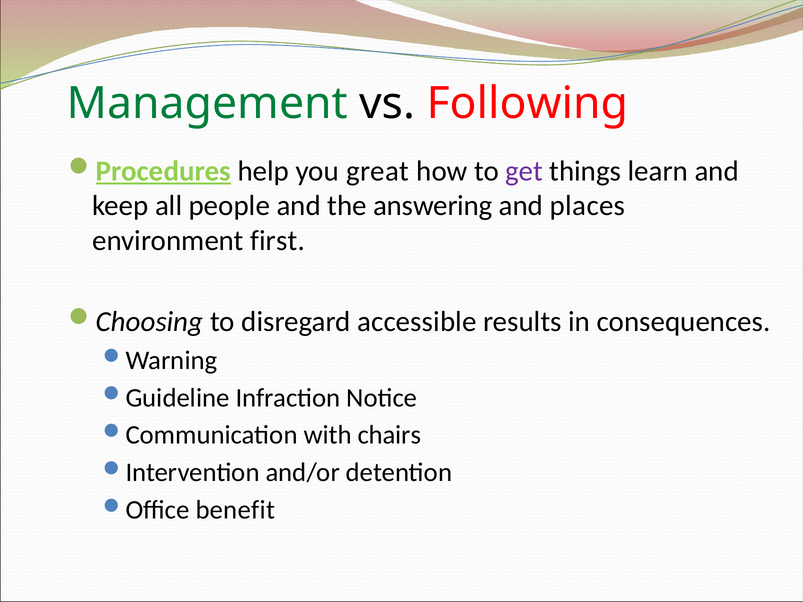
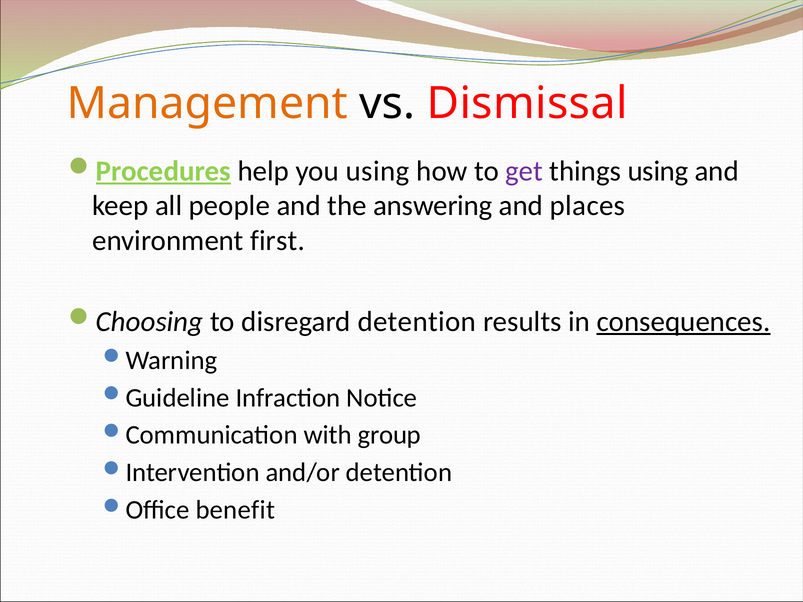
Management colour: green -> orange
Following: Following -> Dismissal
you great: great -> using
things learn: learn -> using
disregard accessible: accessible -> detention
consequences underline: none -> present
chairs: chairs -> group
